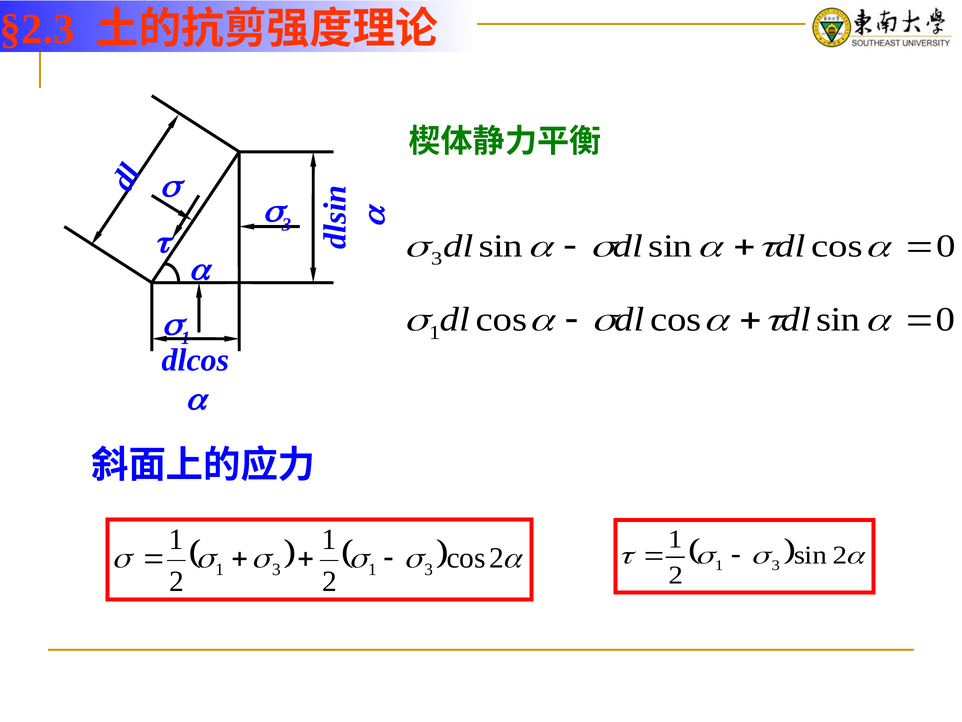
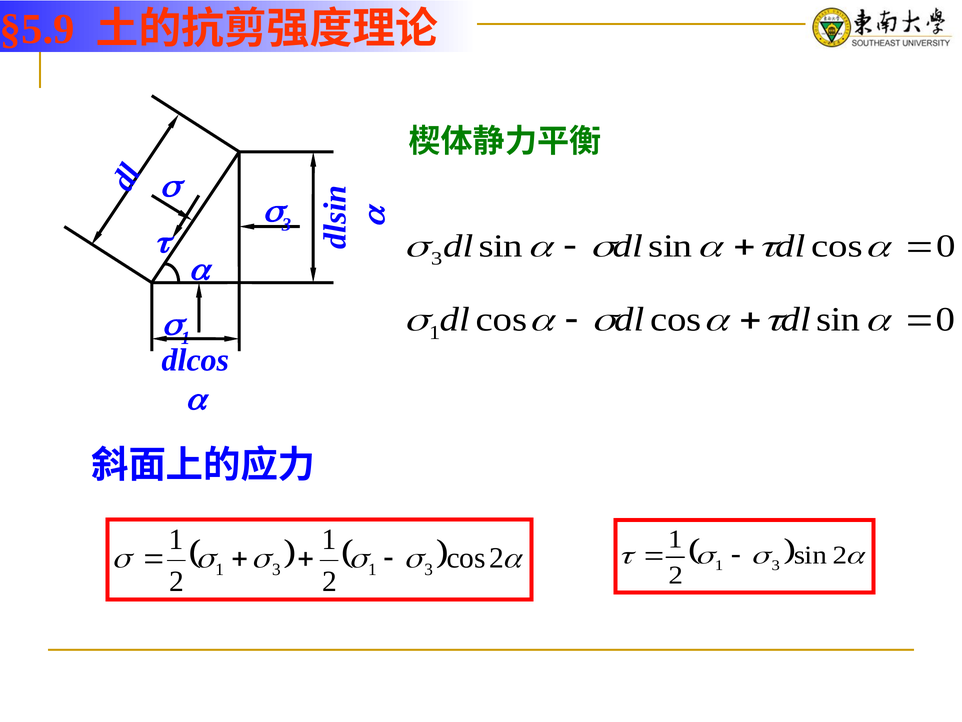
§2.3: §2.3 -> §5.9
